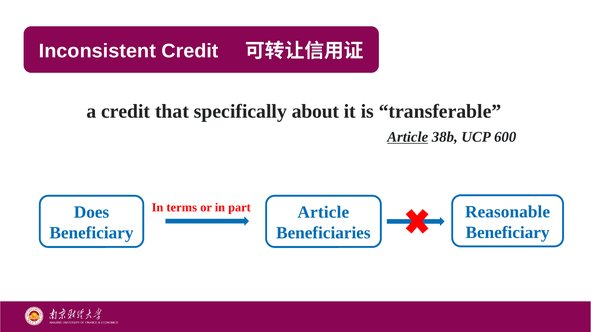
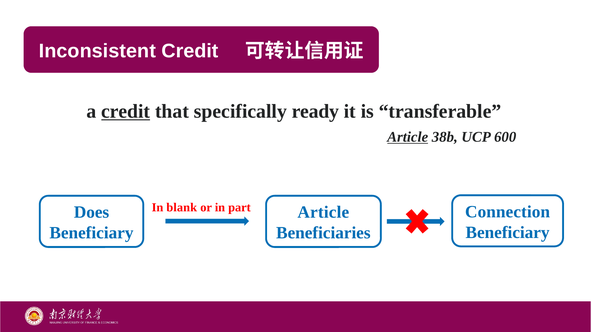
credit at (126, 111) underline: none -> present
about: about -> ready
terms: terms -> blank
Reasonable: Reasonable -> Connection
